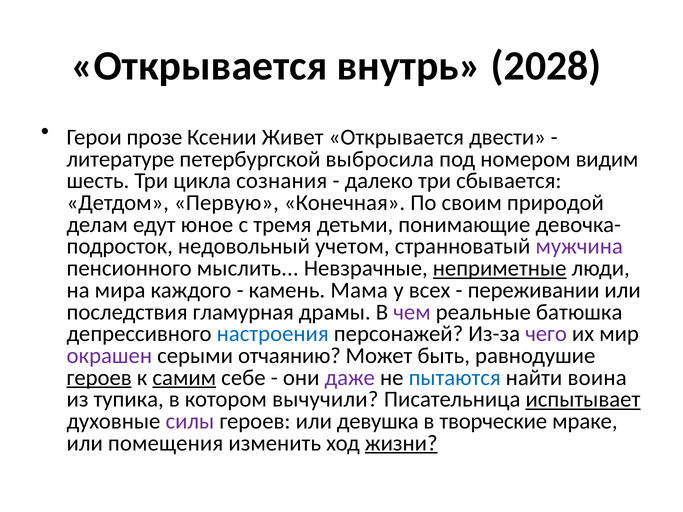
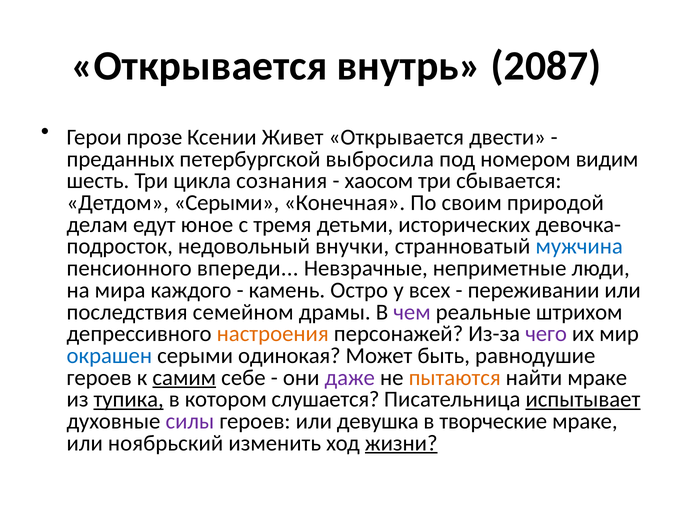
2028: 2028 -> 2087
литературе: литературе -> преданных
далеко: далеко -> хаосом
Детдом Первую: Первую -> Серыми
понимающие: понимающие -> исторических
учетом: учетом -> внучки
мужчина colour: purple -> blue
мыслить: мыслить -> впереди
неприметные underline: present -> none
Мама: Мама -> Остро
гламурная: гламурная -> семейном
батюшка: батюшка -> штрихом
настроения colour: blue -> orange
окрашен colour: purple -> blue
отчаянию: отчаянию -> одинокая
героев at (99, 378) underline: present -> none
пытаются colour: blue -> orange
найти воина: воина -> мраке
тупика underline: none -> present
вычучили: вычучили -> слушается
помещения: помещения -> ноябрьский
